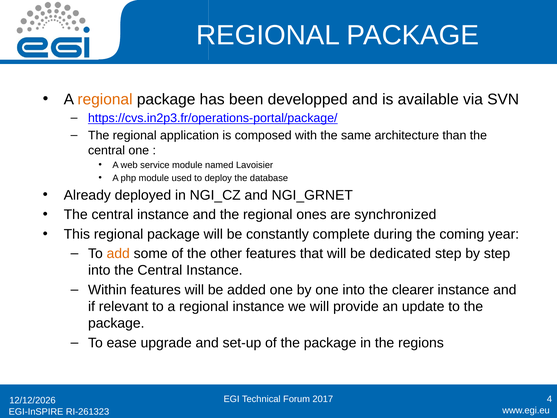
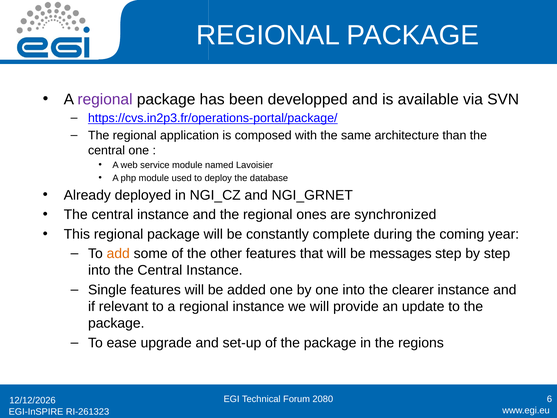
regional at (105, 99) colour: orange -> purple
dedicated: dedicated -> messages
Within: Within -> Single
2017: 2017 -> 2080
4: 4 -> 6
